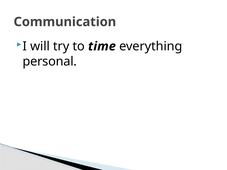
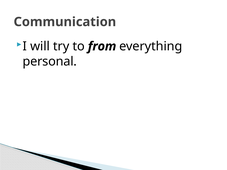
time: time -> from
